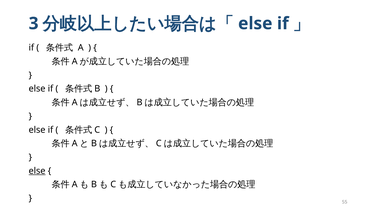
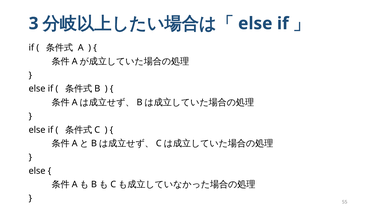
else at (37, 170) underline: present -> none
